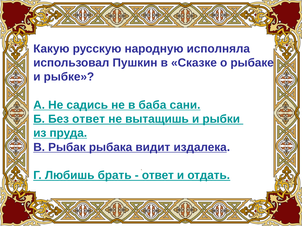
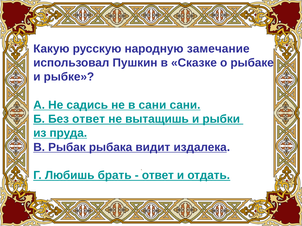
исполняла: исполняла -> замечание
в баба: баба -> сани
